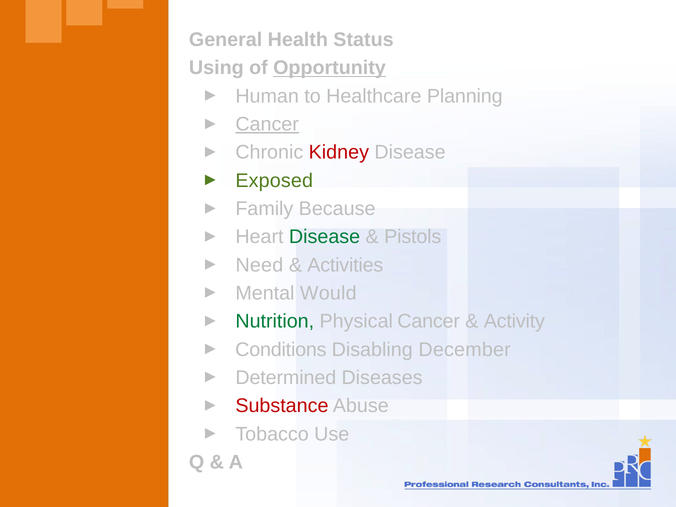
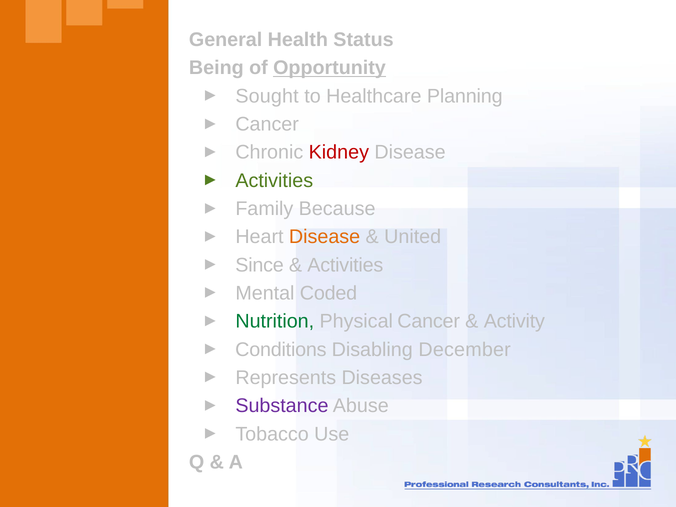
Using: Using -> Being
Human: Human -> Sought
Cancer at (267, 124) underline: present -> none
Exposed at (274, 181): Exposed -> Activities
Disease at (325, 237) colour: green -> orange
Pistols: Pistols -> United
Need: Need -> Since
Would: Would -> Coded
Determined: Determined -> Represents
Substance colour: red -> purple
